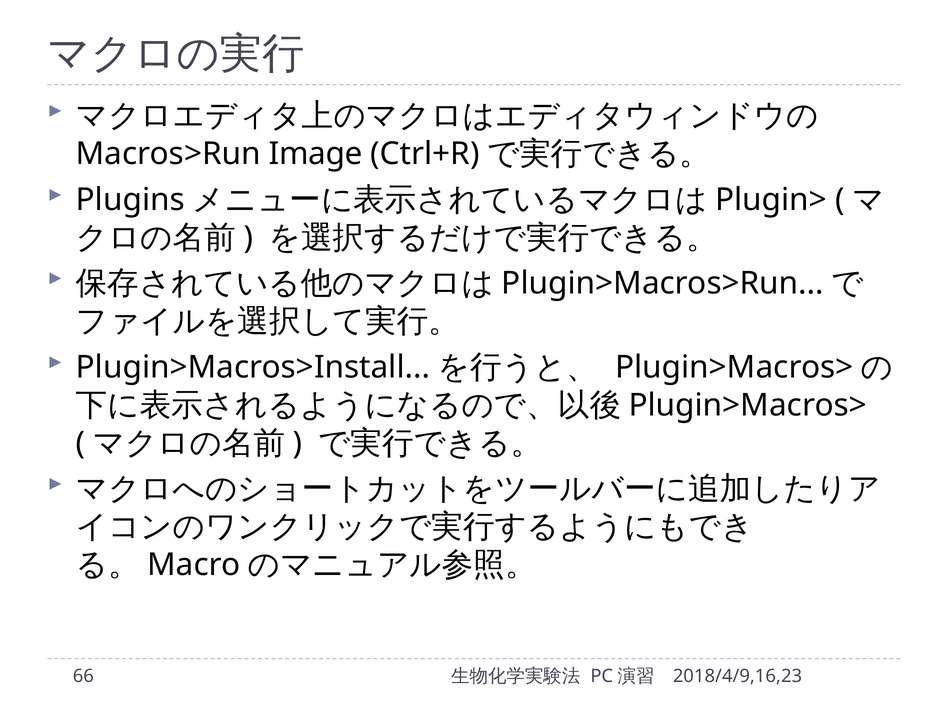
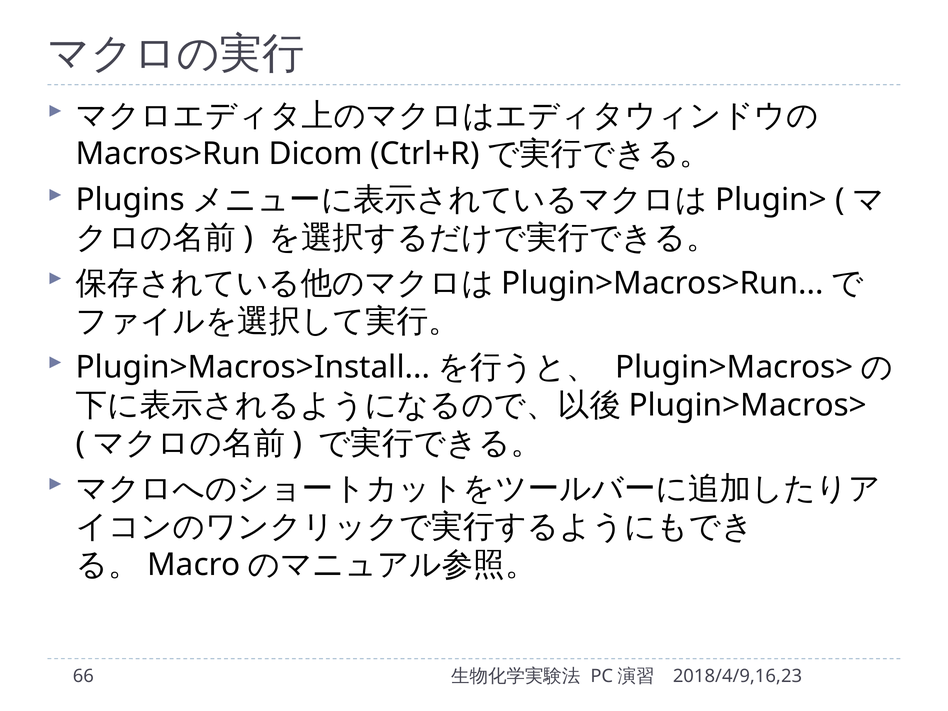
Image: Image -> Dicom
